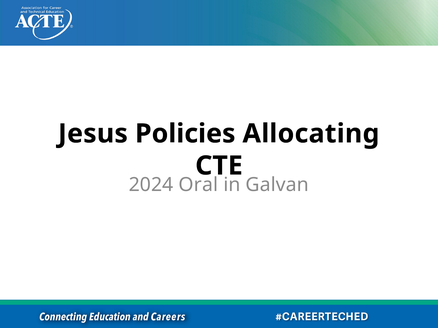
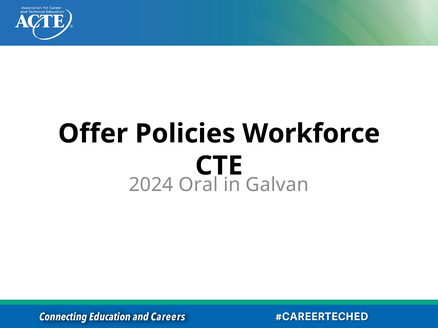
Jesus: Jesus -> Offer
Allocating: Allocating -> Workforce
